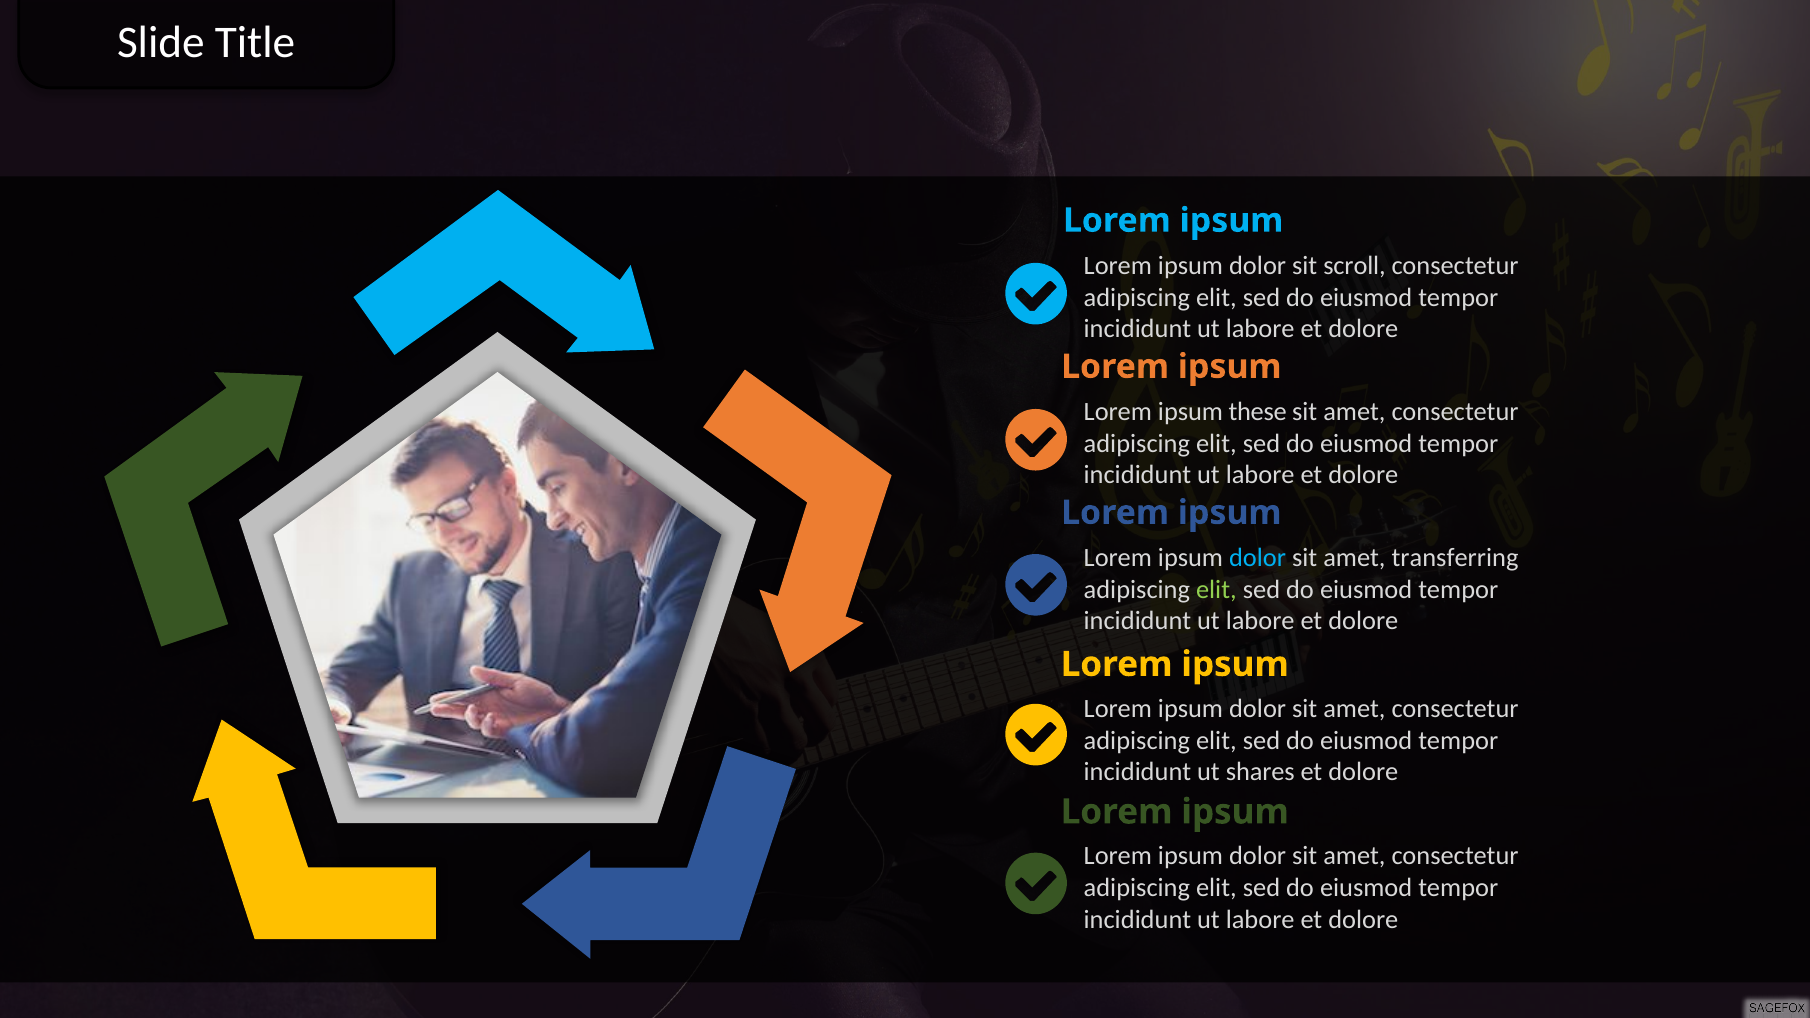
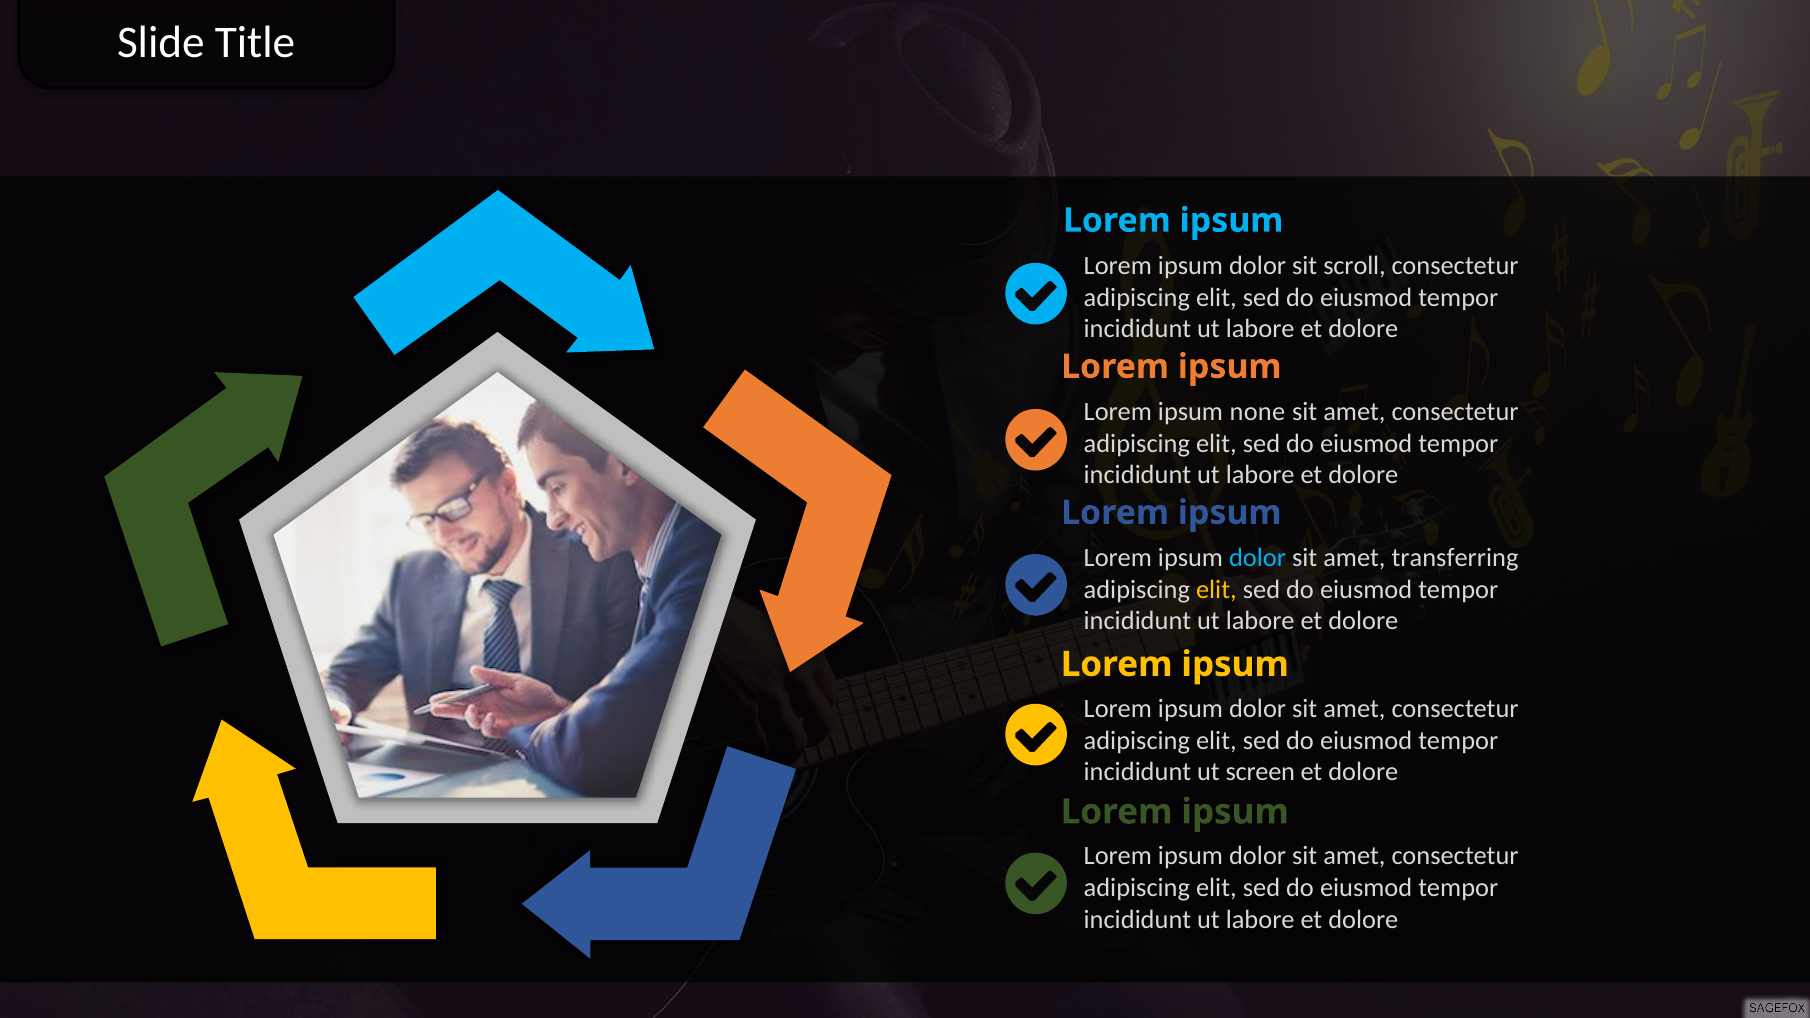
these: these -> none
elit at (1216, 590) colour: light green -> yellow
shares: shares -> screen
